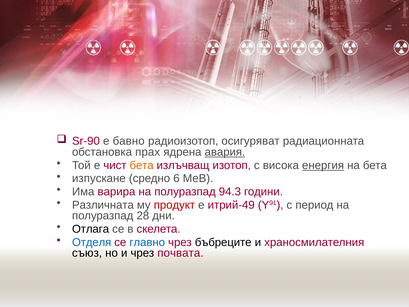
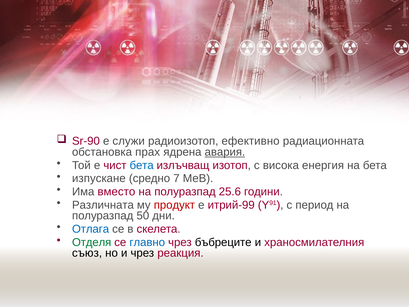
бавно: бавно -> служи
осигуряват: осигуряват -> ефективно
бета at (142, 165) colour: orange -> blue
енергия underline: present -> none
6: 6 -> 7
варира: варира -> вместо
94.3: 94.3 -> 25.6
итрий-49: итрий-49 -> итрий-99
28: 28 -> 50
Отлага colour: black -> blue
Отделя colour: blue -> green
почвата: почвата -> реакция
